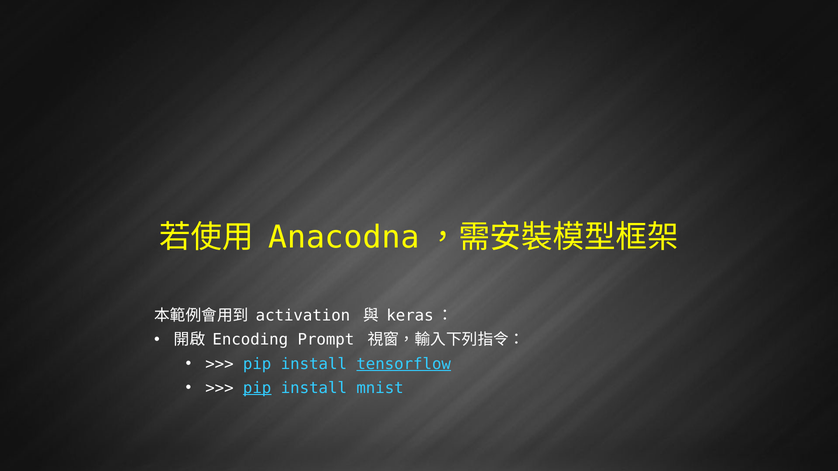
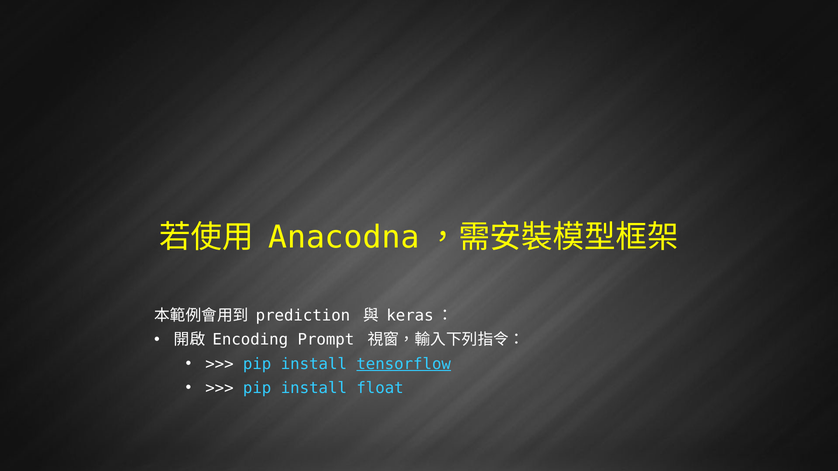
activation: activation -> prediction
pip at (257, 388) underline: present -> none
mnist: mnist -> float
